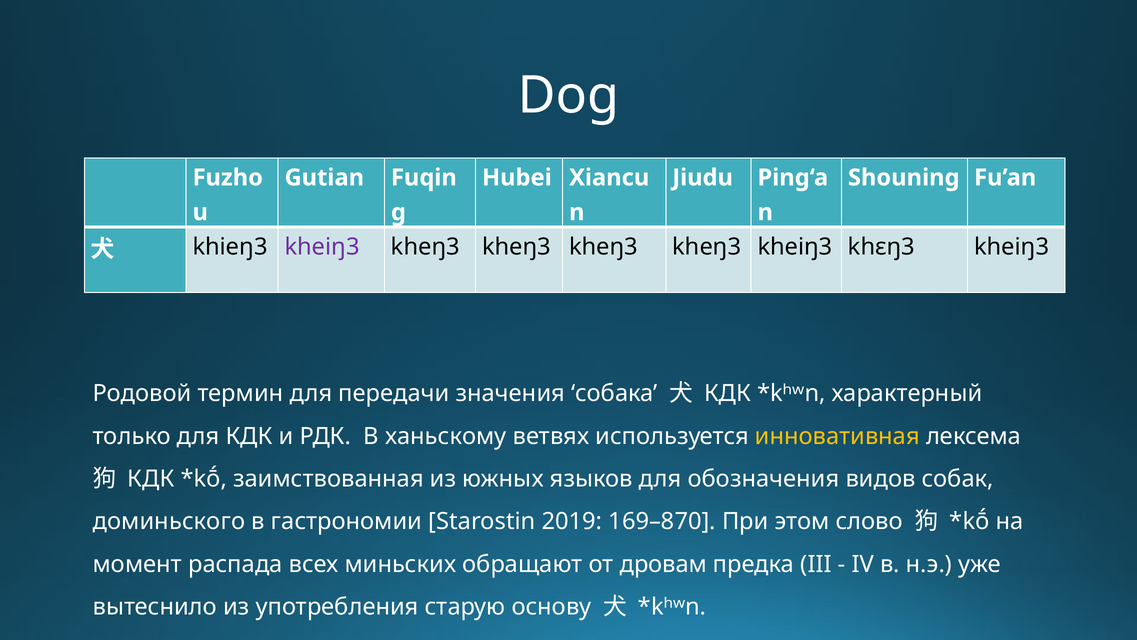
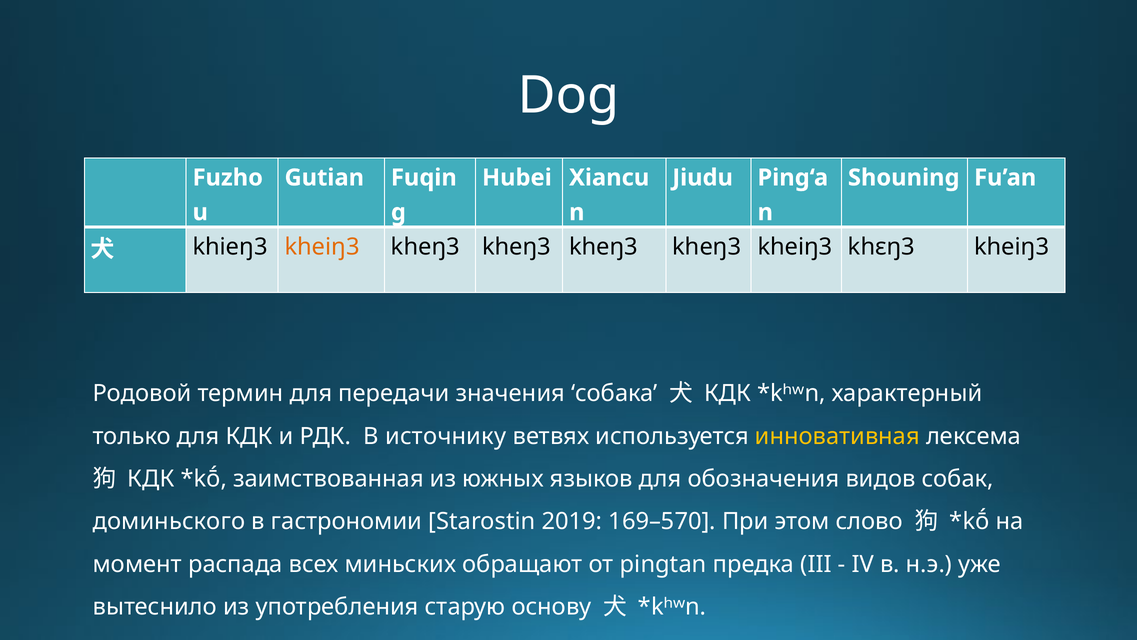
kheiŋ3 at (322, 247) colour: purple -> orange
ханьскому: ханьскому -> источнику
169–870: 169–870 -> 169–570
дровам: дровам -> pingtan
